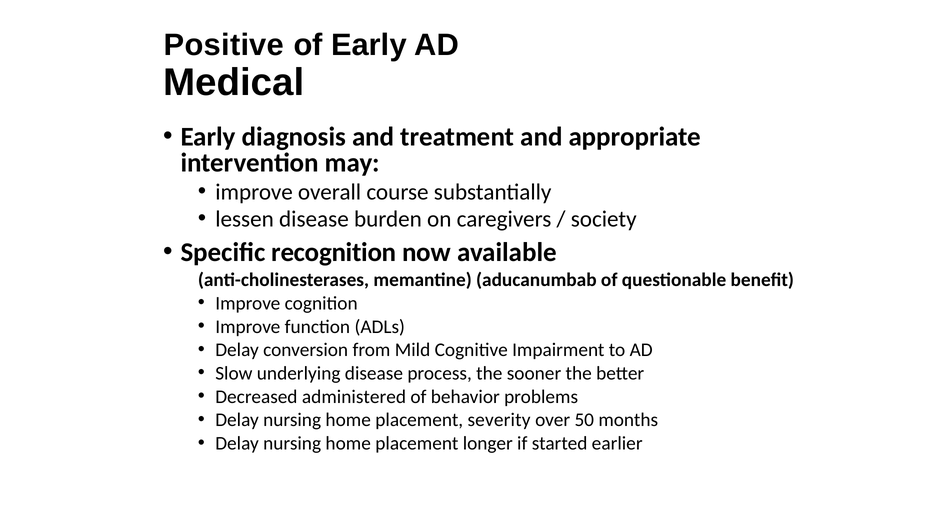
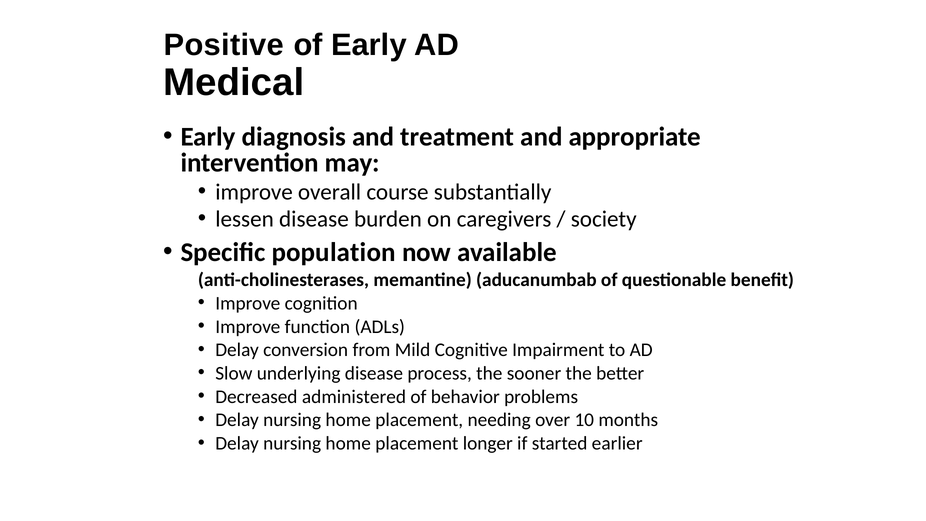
recognition: recognition -> population
severity: severity -> needing
50: 50 -> 10
